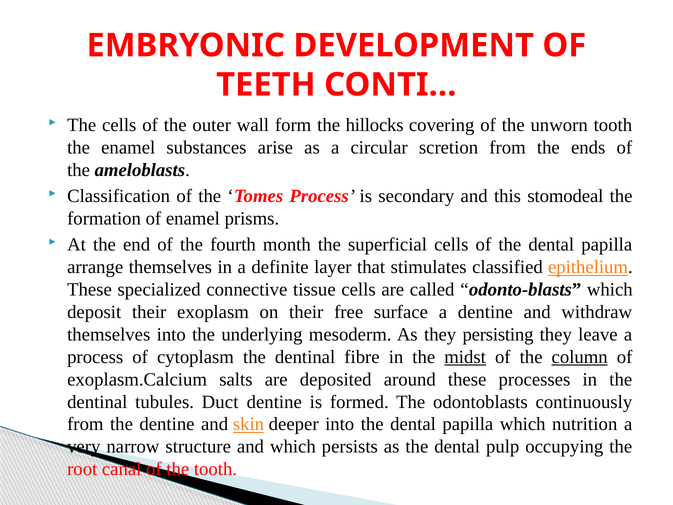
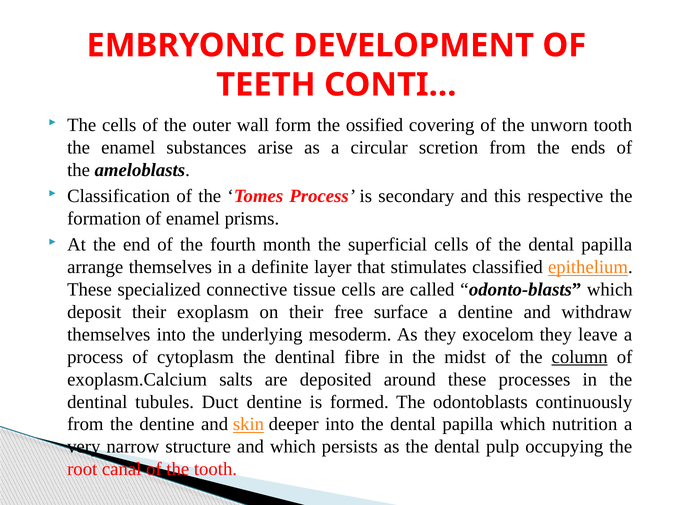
hillocks: hillocks -> ossified
stomodeal: stomodeal -> respective
persisting: persisting -> exocelom
midst underline: present -> none
